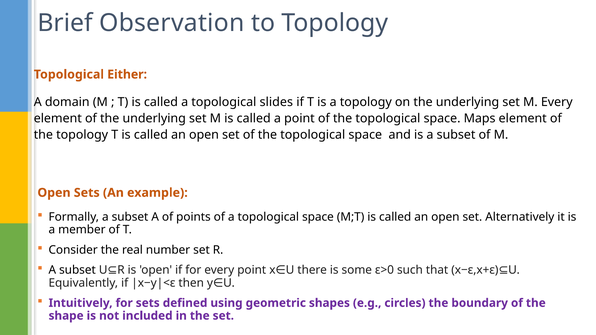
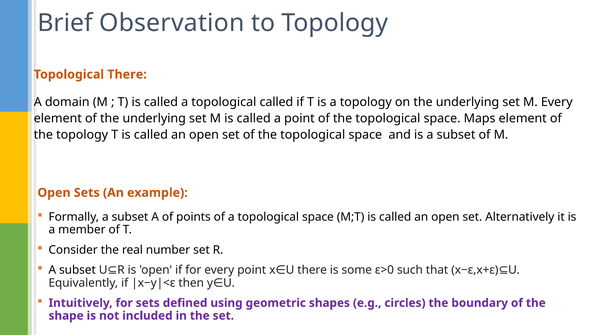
Topological Either: Either -> There
topological slides: slides -> called
